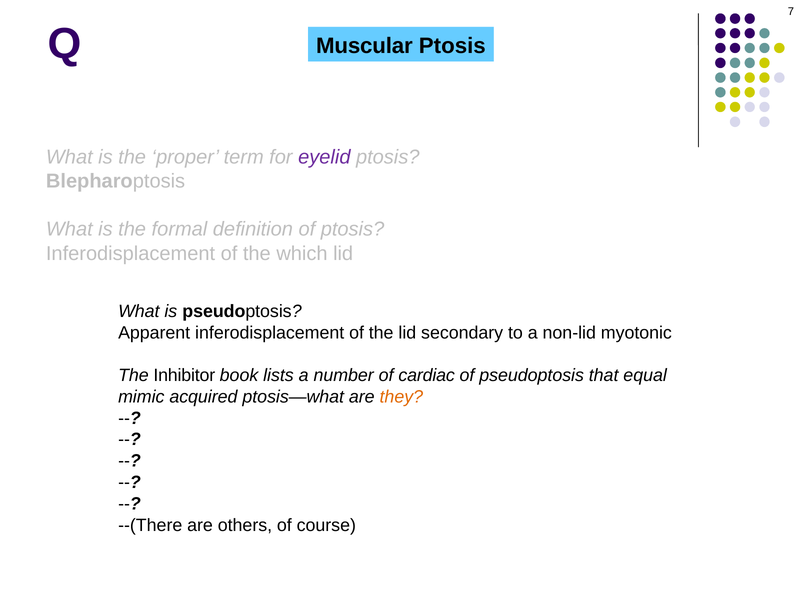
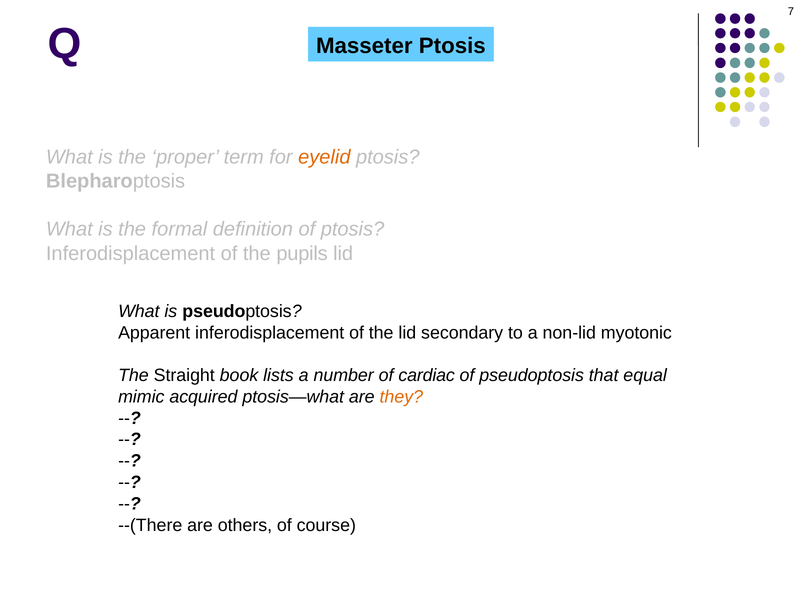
Muscular: Muscular -> Masseter
eyelid colour: purple -> orange
which: which -> pupils
Inhibitor: Inhibitor -> Straight
